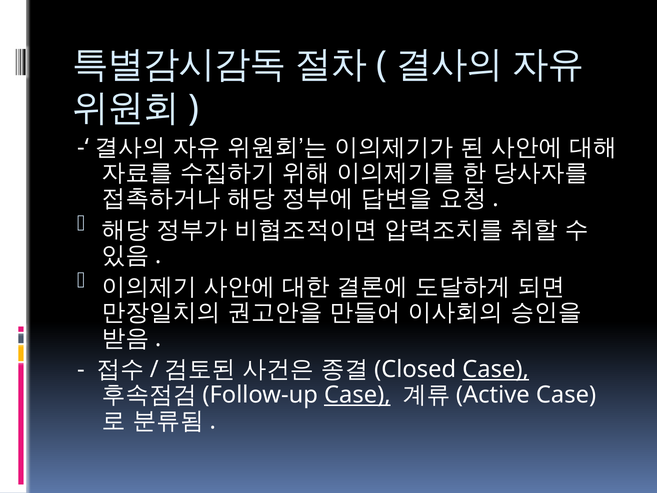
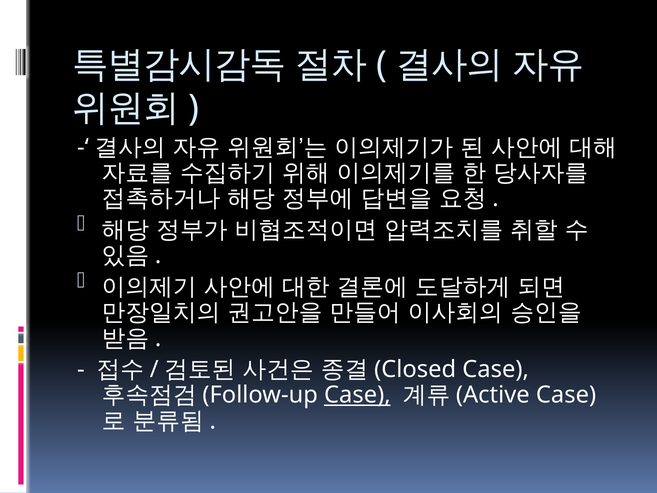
Case at (496, 369) underline: present -> none
